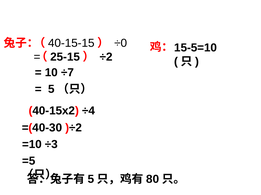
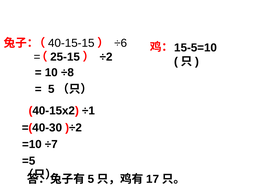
÷0: ÷0 -> ÷6
÷7: ÷7 -> ÷8
÷4: ÷4 -> ÷1
÷3: ÷3 -> ÷7
80: 80 -> 17
